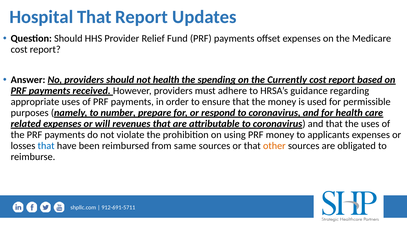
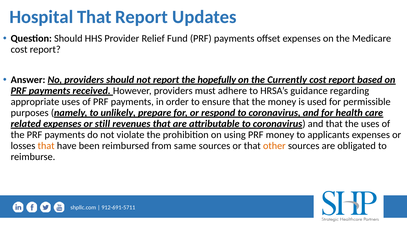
not health: health -> report
spending: spending -> hopefully
number: number -> unlikely
will: will -> still
that at (46, 146) colour: blue -> orange
